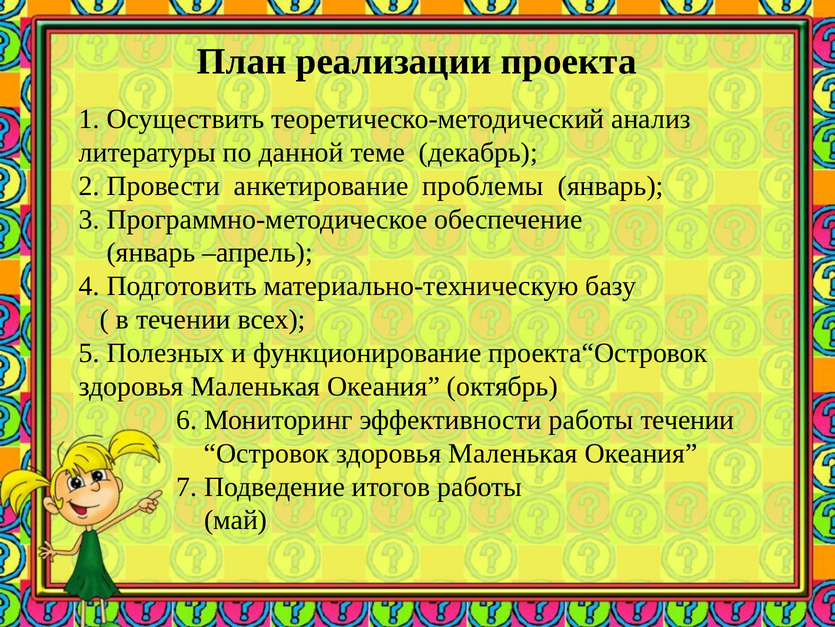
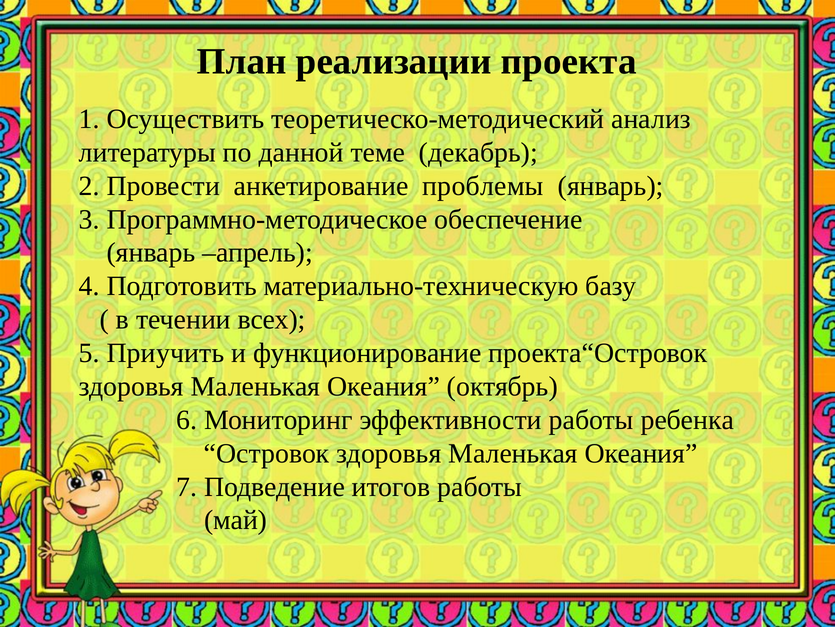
Полезных: Полезных -> Приучить
работы течении: течении -> ребенка
